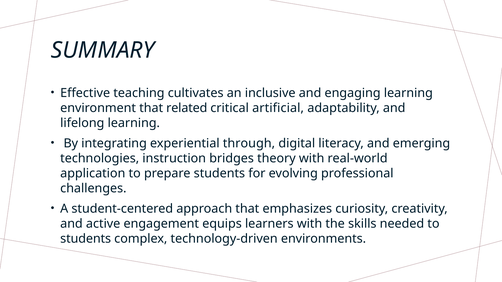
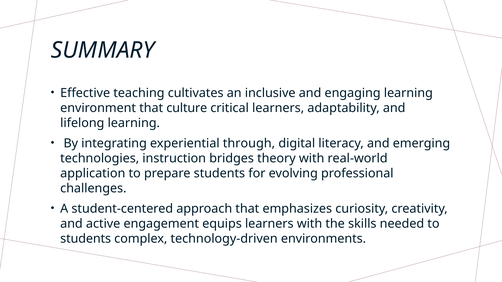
related: related -> culture
critical artificial: artificial -> learners
